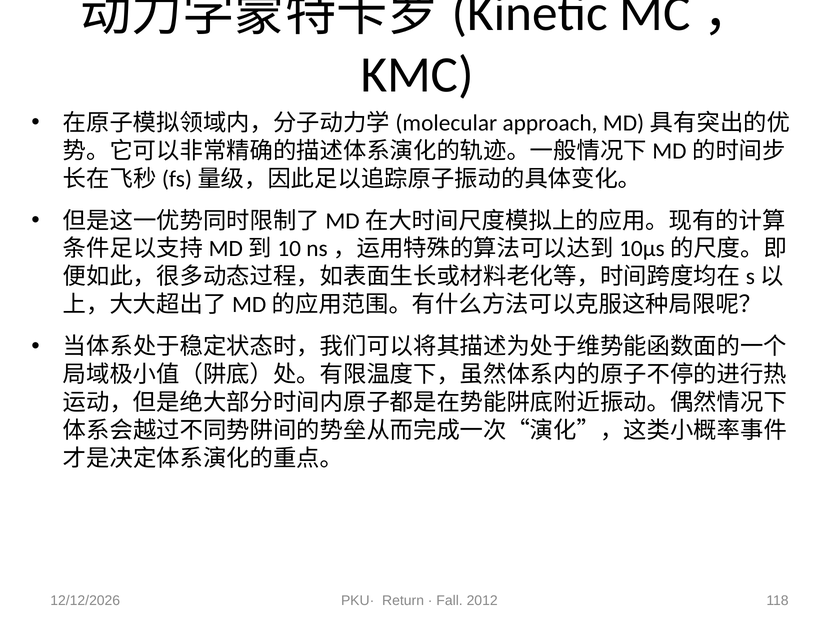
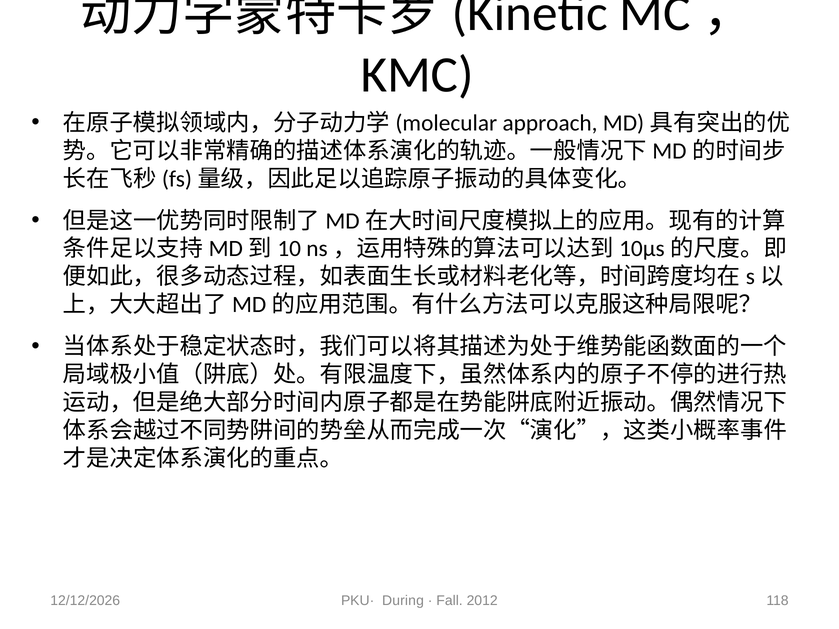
Return: Return -> During
